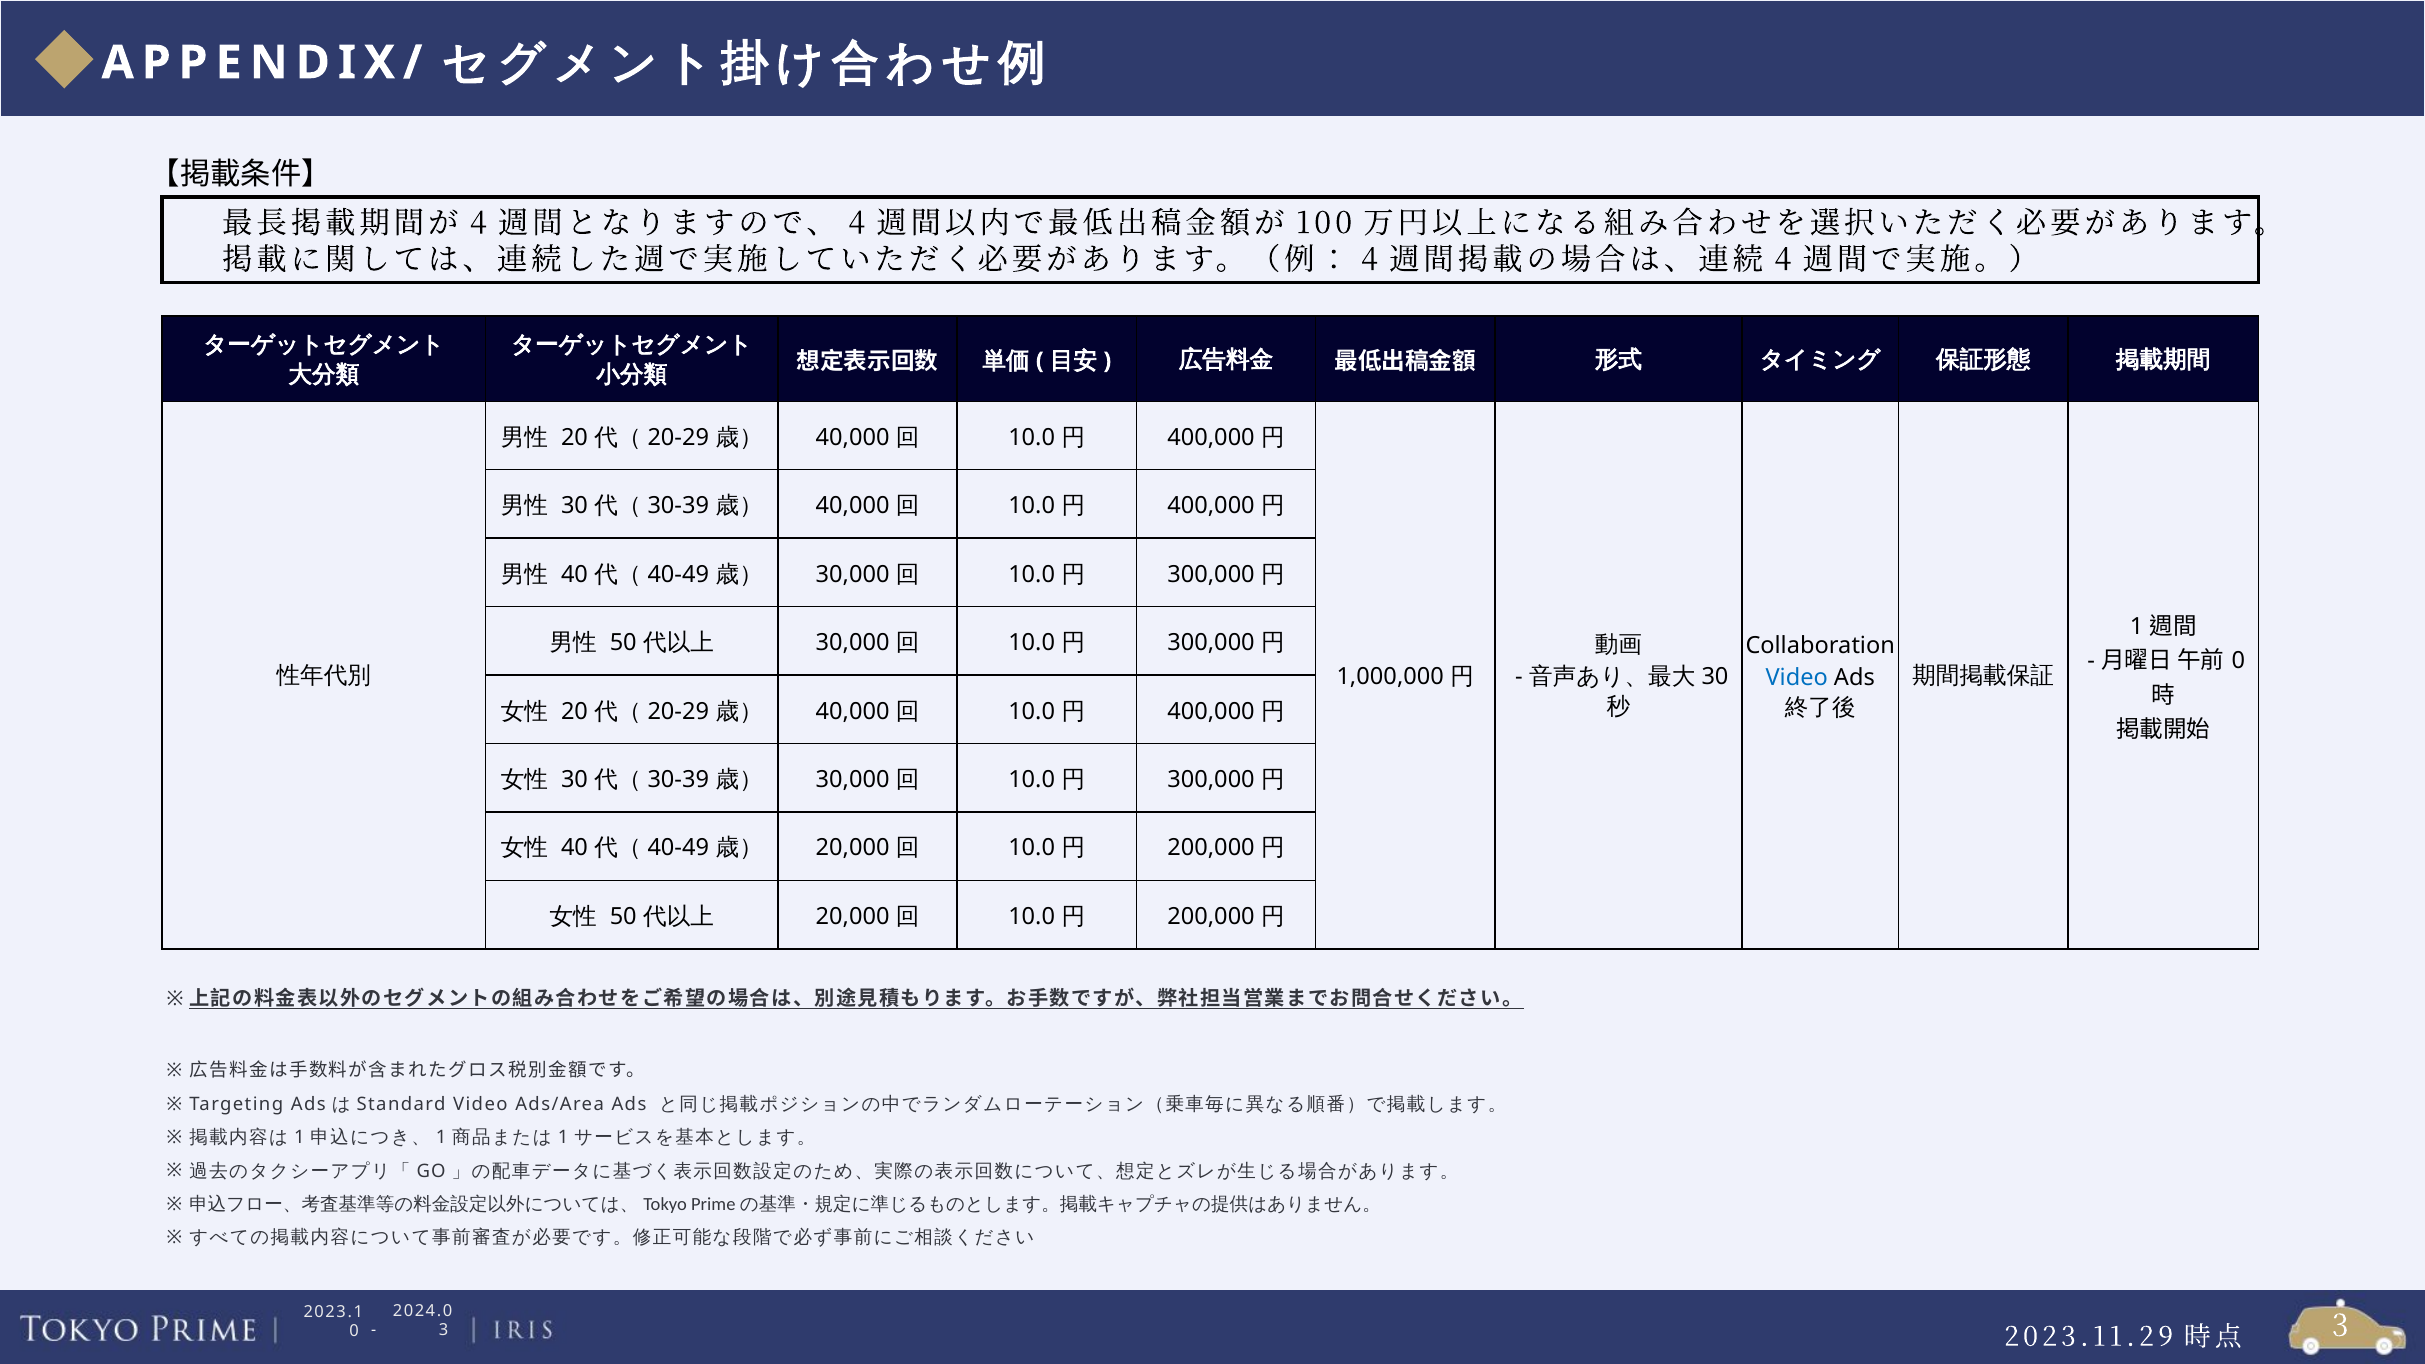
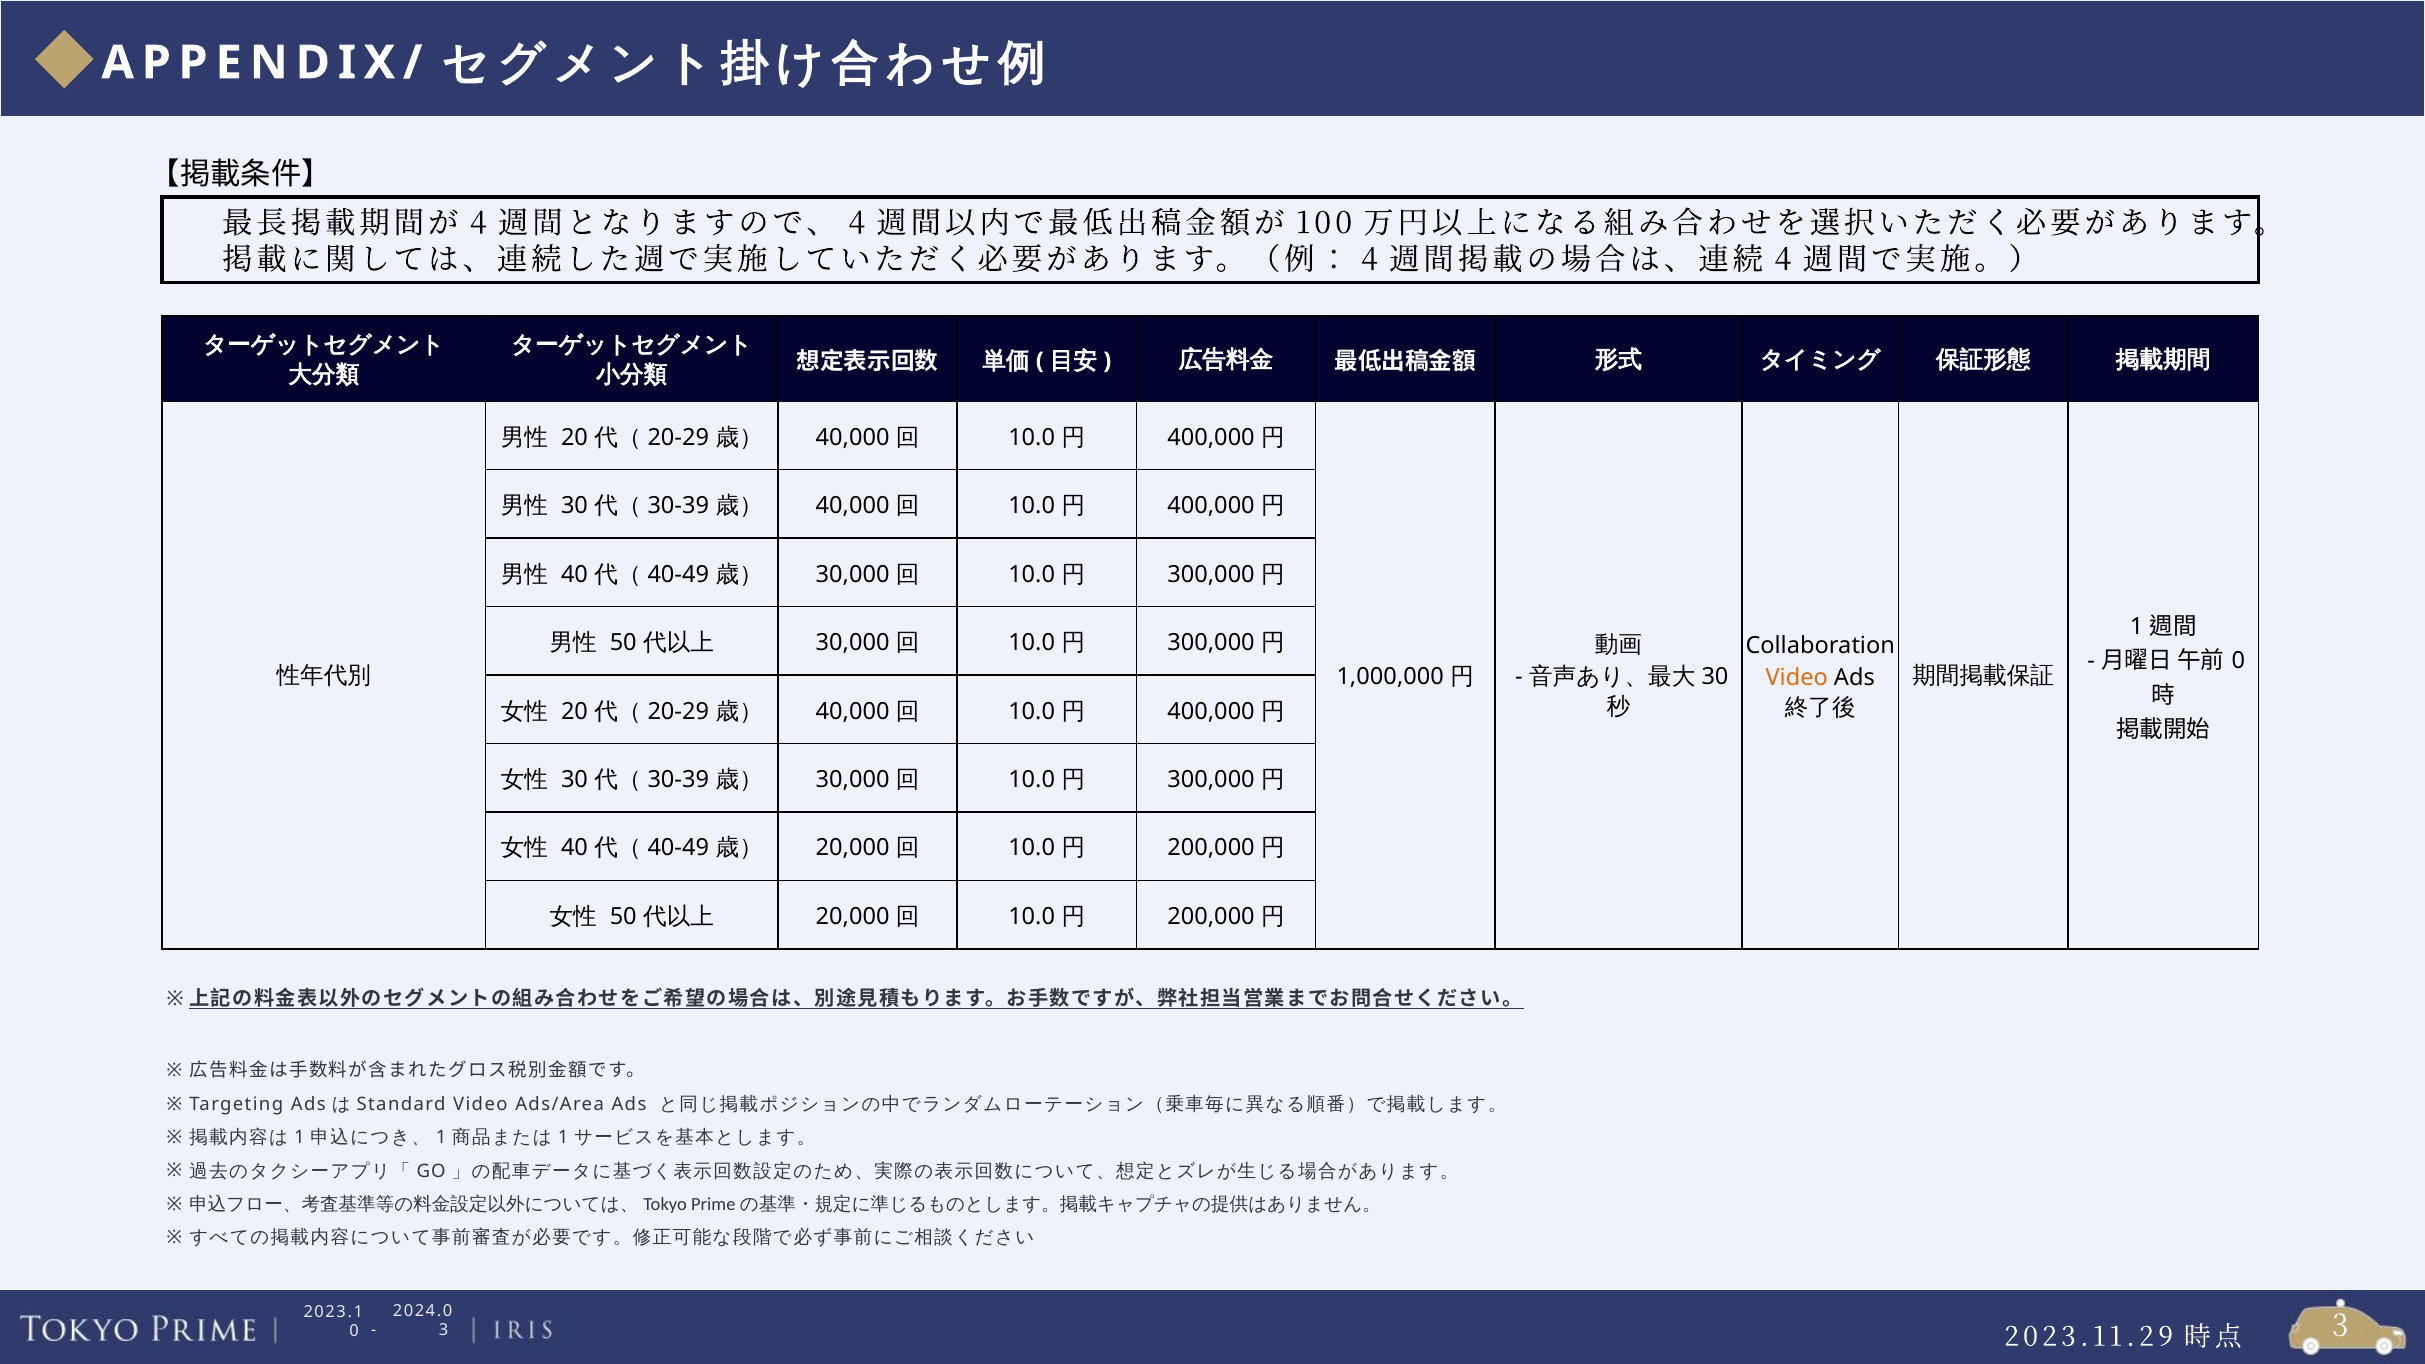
Video at (1797, 678) colour: blue -> orange
